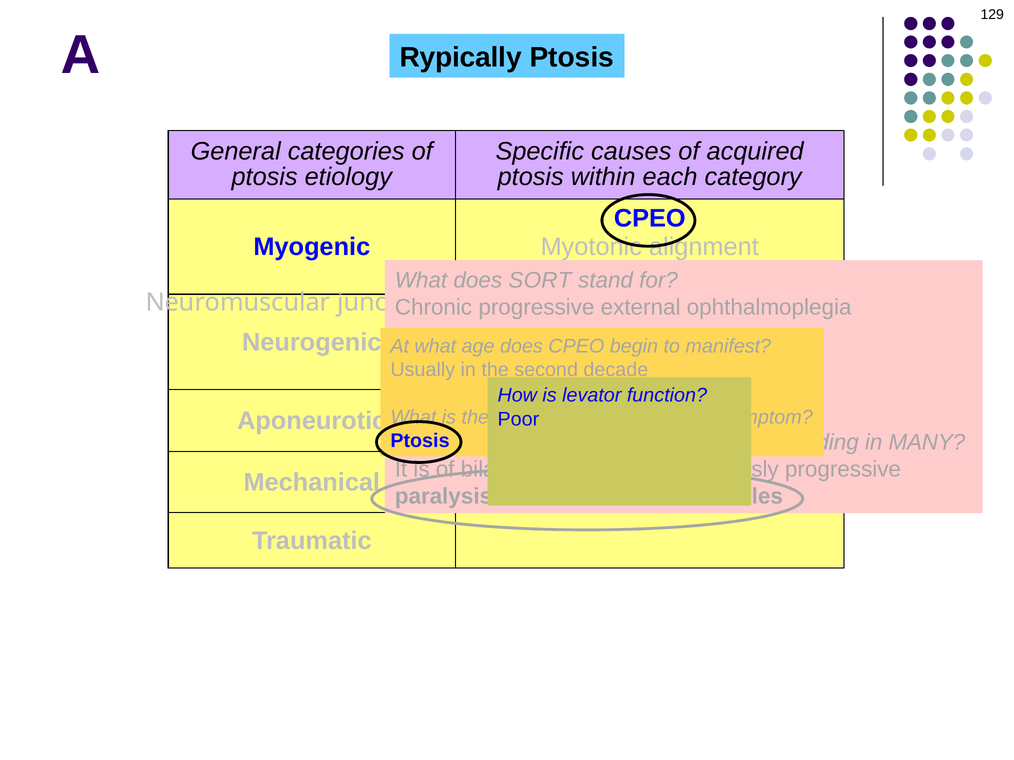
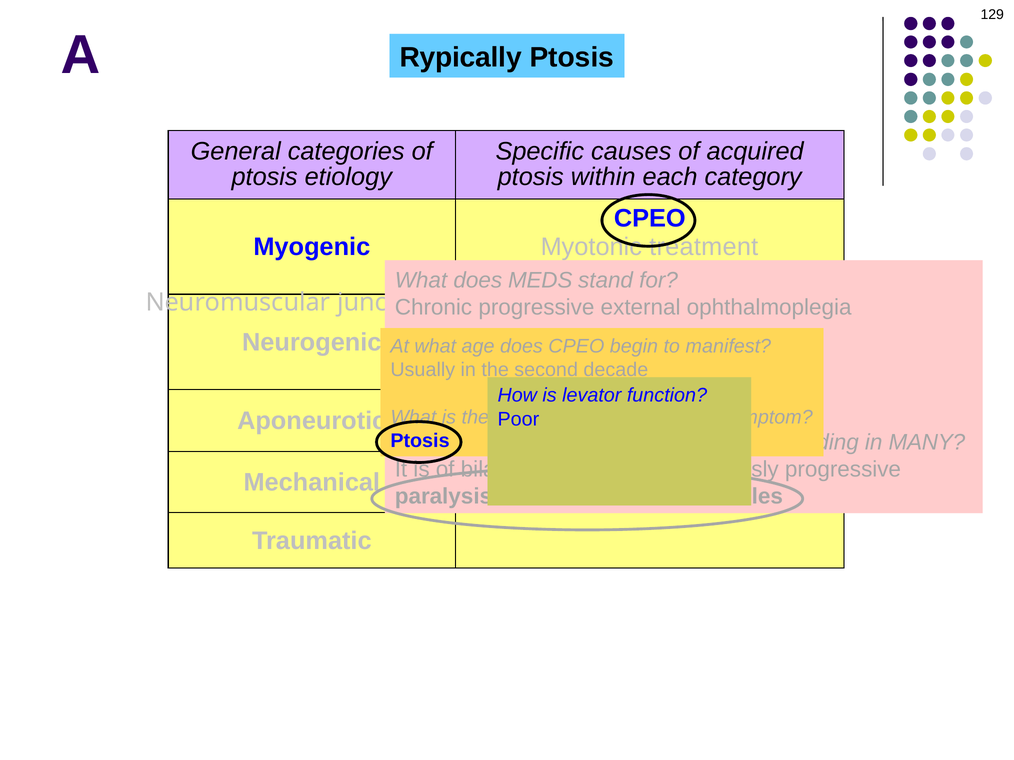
alignment: alignment -> treatment
does SORT: SORT -> MEDS
